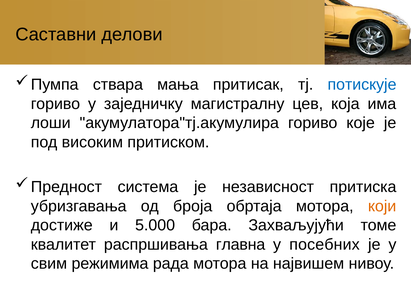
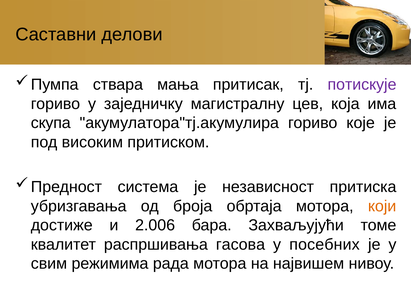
потискује colour: blue -> purple
лоши: лоши -> скупа
5.000: 5.000 -> 2.006
главна: главна -> гасова
